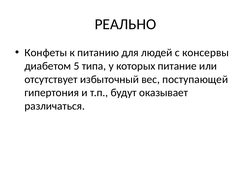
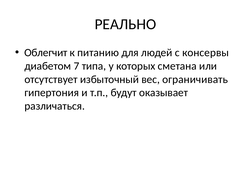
Конфеты: Конфеты -> Облегчит
5: 5 -> 7
питание: питание -> сметана
поступающей: поступающей -> ограничивать
